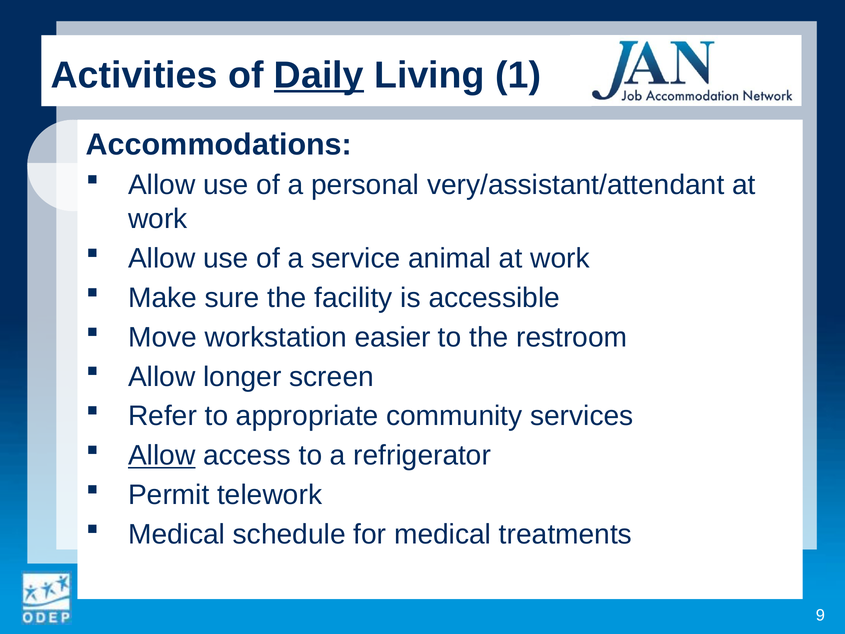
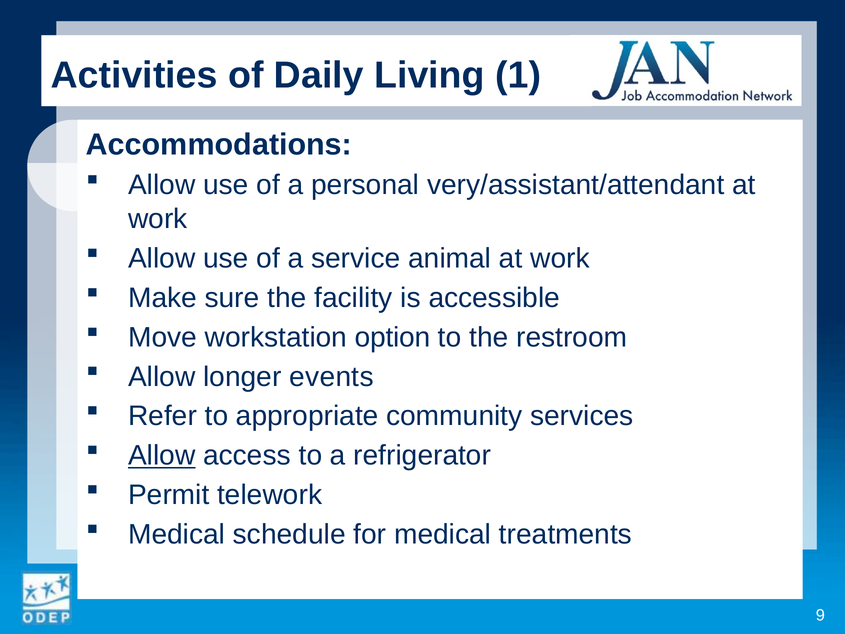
Daily underline: present -> none
easier: easier -> option
screen: screen -> events
